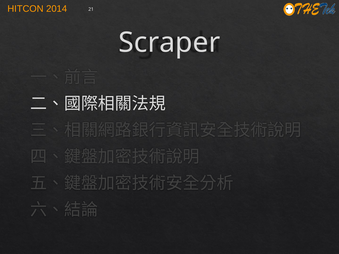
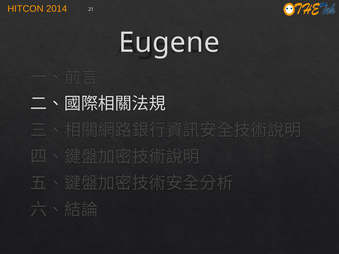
Scraper: Scraper -> Eugene
